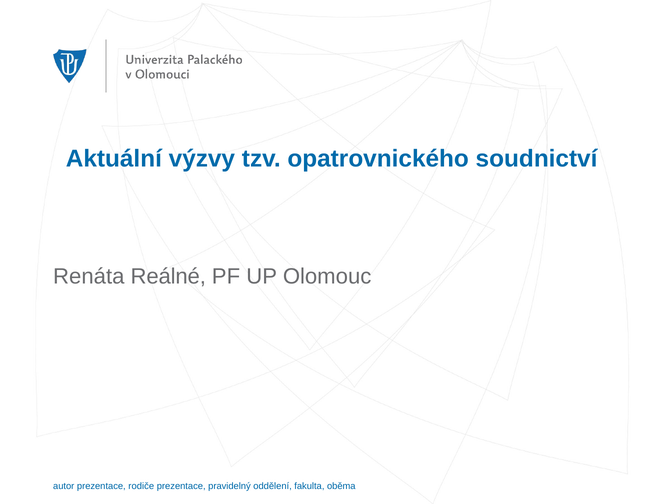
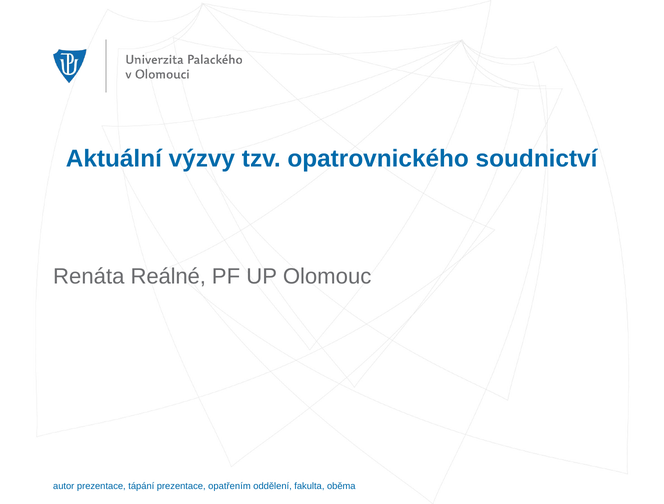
rodiče: rodiče -> tápání
pravidelný: pravidelný -> opatřením
